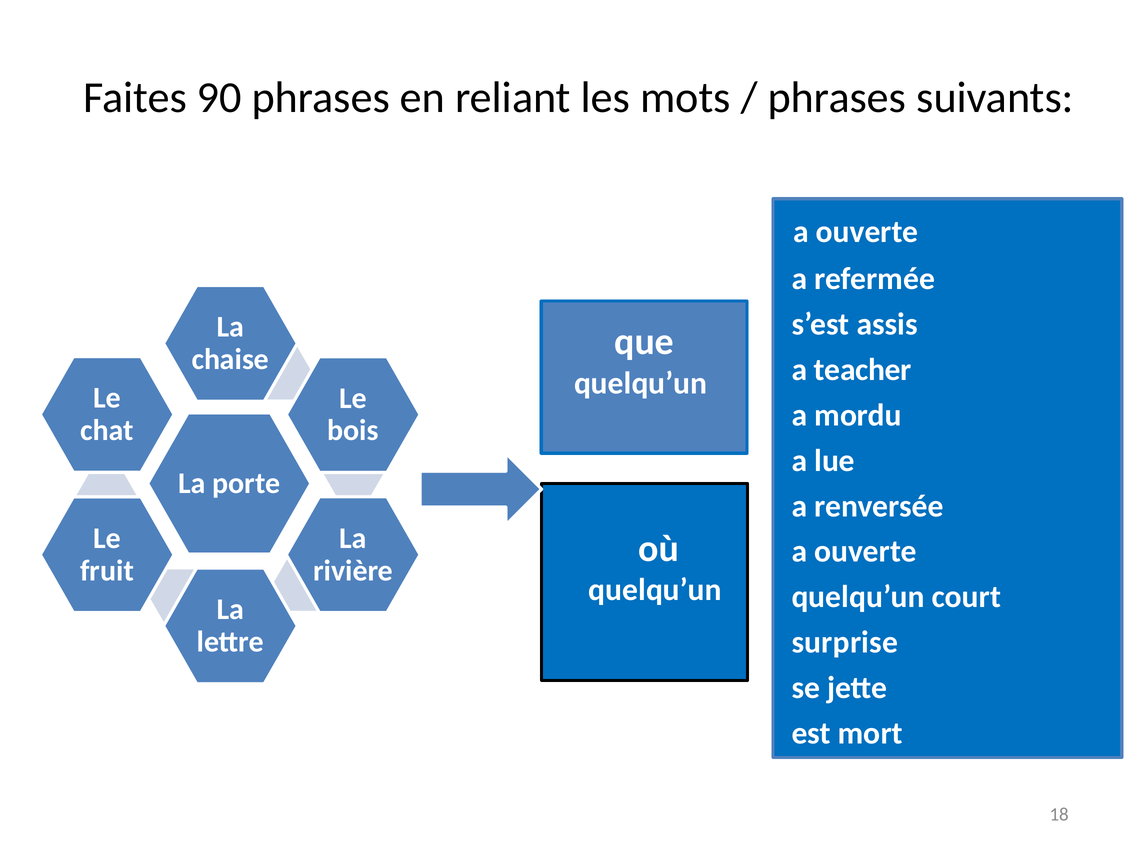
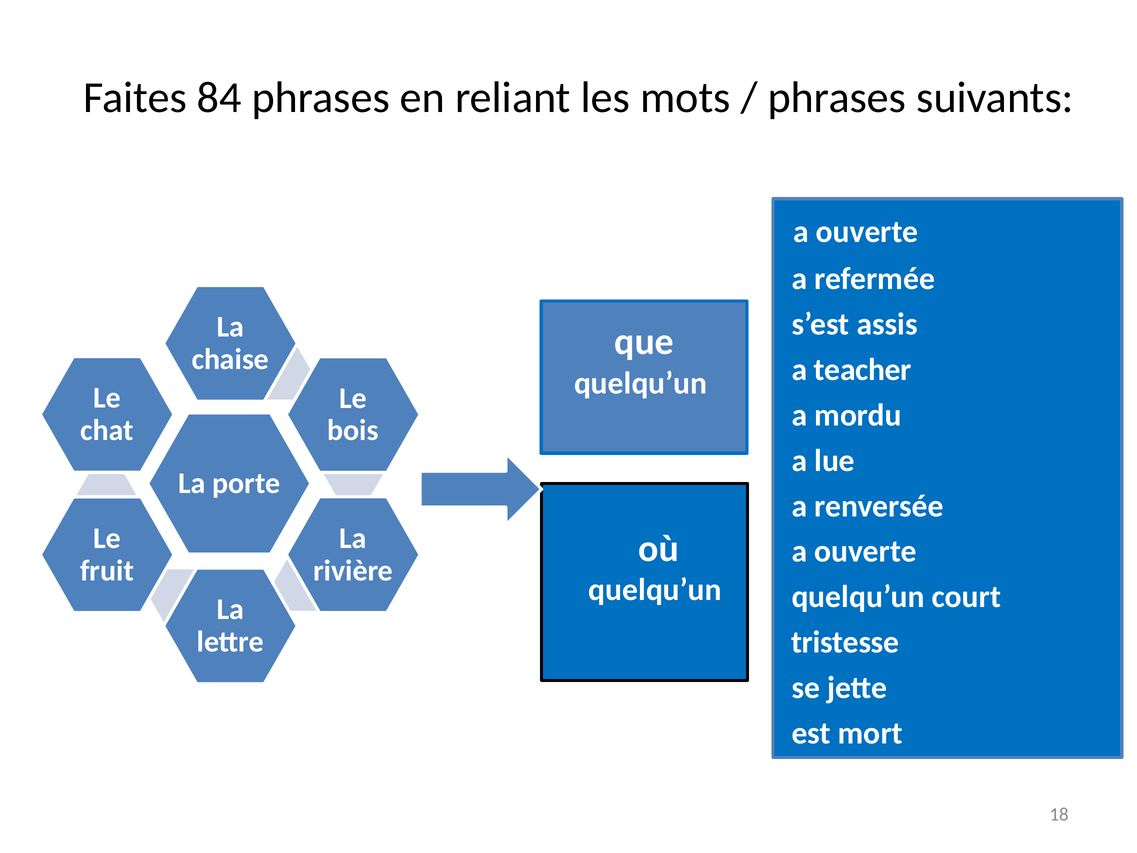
90: 90 -> 84
surprise: surprise -> tristesse
